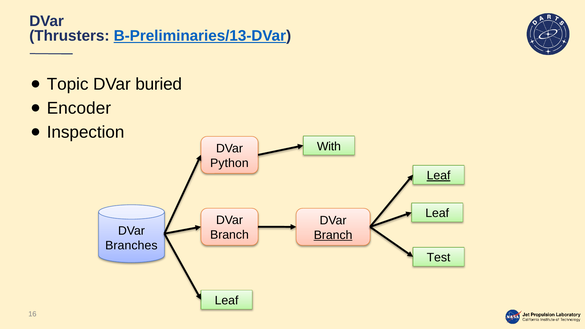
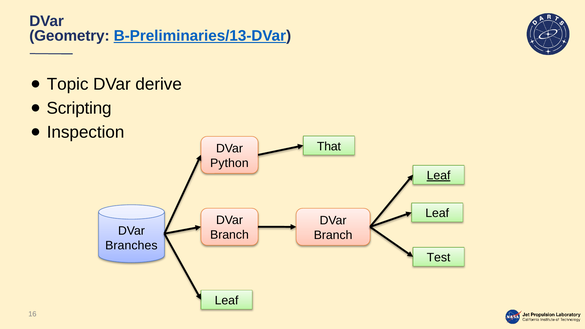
Thrusters: Thrusters -> Geometry
buried: buried -> derive
Encoder: Encoder -> Scripting
With: With -> That
Branch at (333, 235) underline: present -> none
